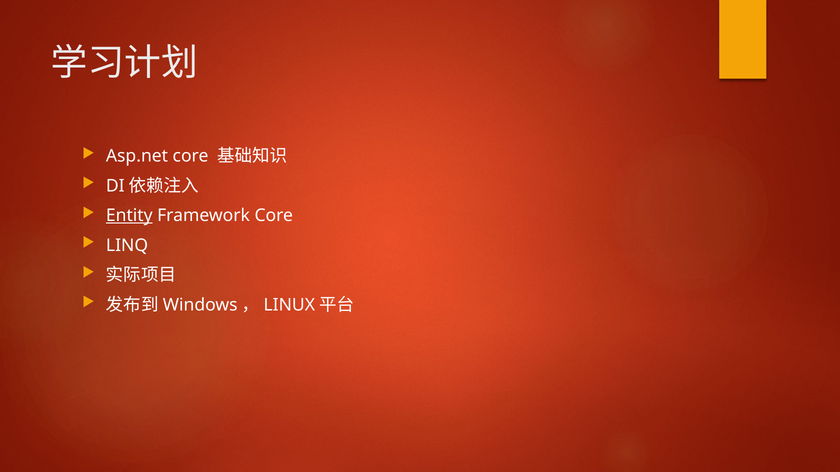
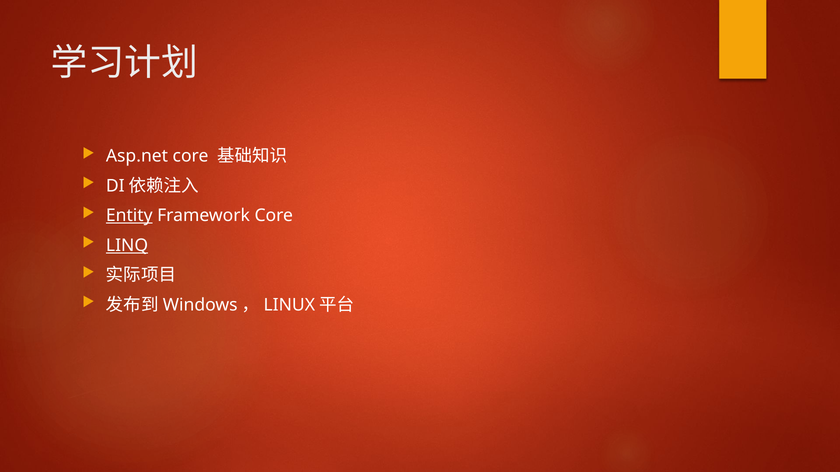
LINQ underline: none -> present
